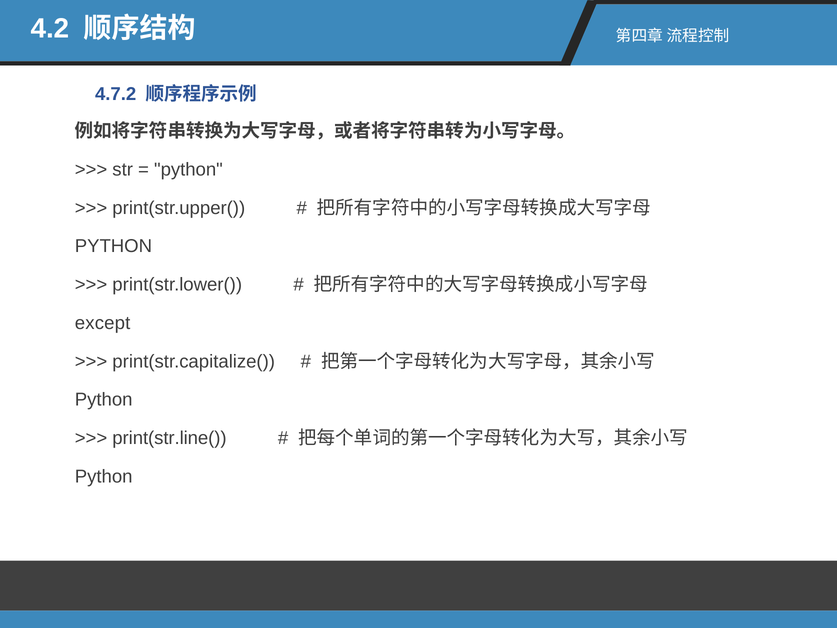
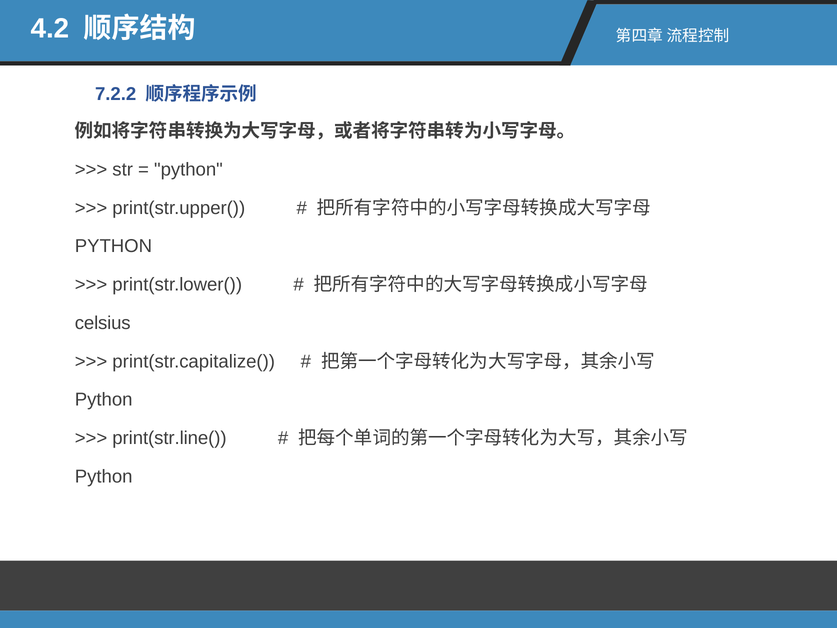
4.7.2: 4.7.2 -> 7.2.2
except: except -> celsius
